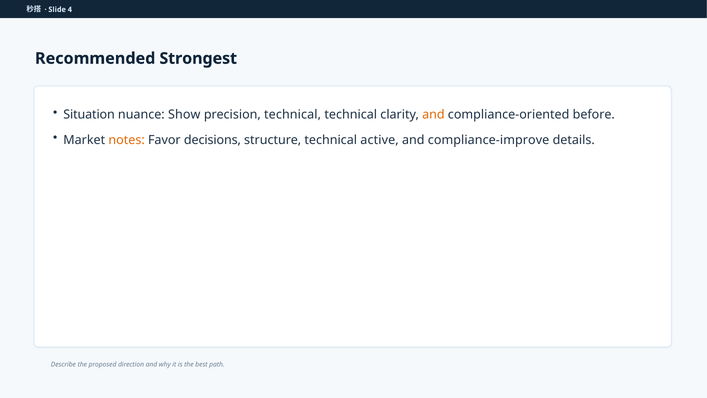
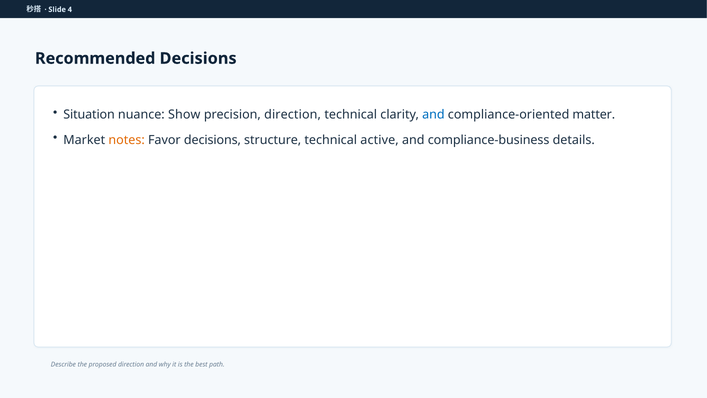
Recommended Strongest: Strongest -> Decisions
precision technical: technical -> direction
and at (433, 114) colour: orange -> blue
before: before -> matter
compliance-improve: compliance-improve -> compliance-business
